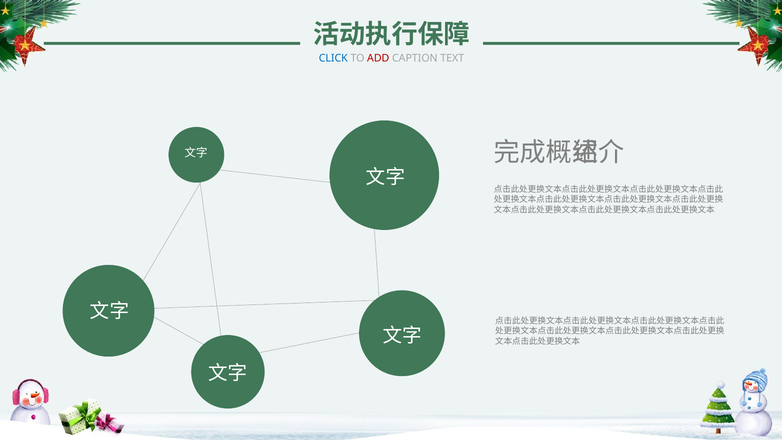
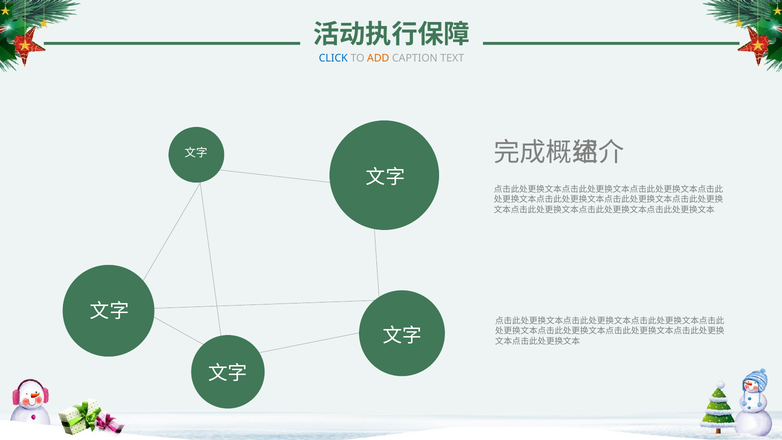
ADD colour: red -> orange
